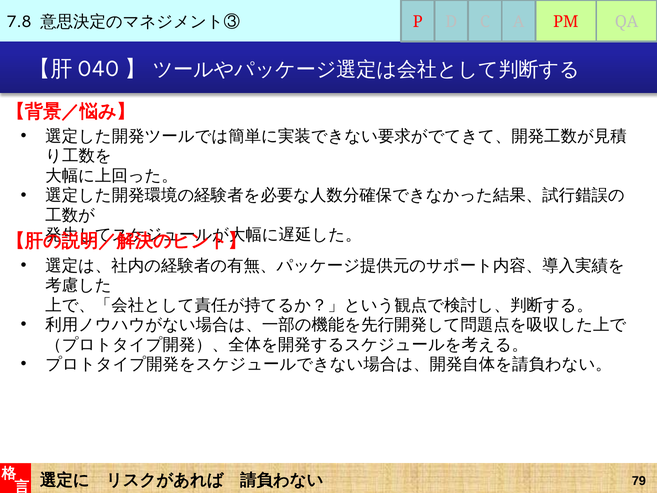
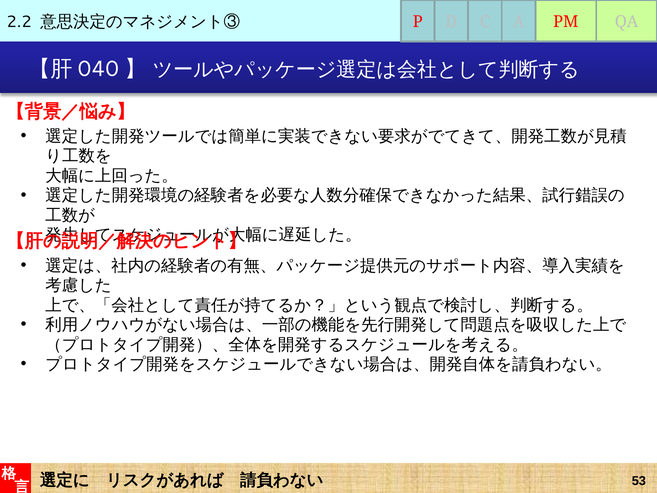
7.8: 7.8 -> 2.2
79: 79 -> 53
